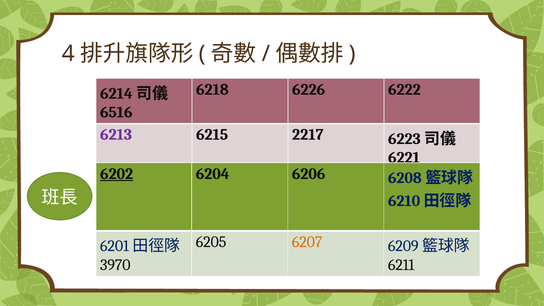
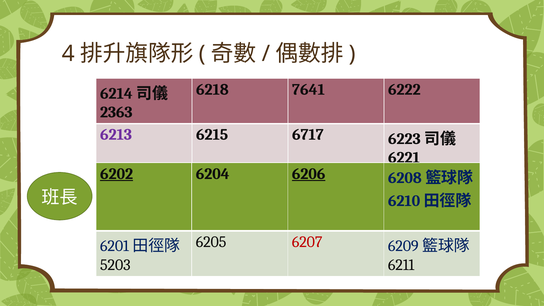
6226: 6226 -> 7641
6516: 6516 -> 2363
2217: 2217 -> 6717
6206 underline: none -> present
6207 colour: orange -> red
3970: 3970 -> 5203
